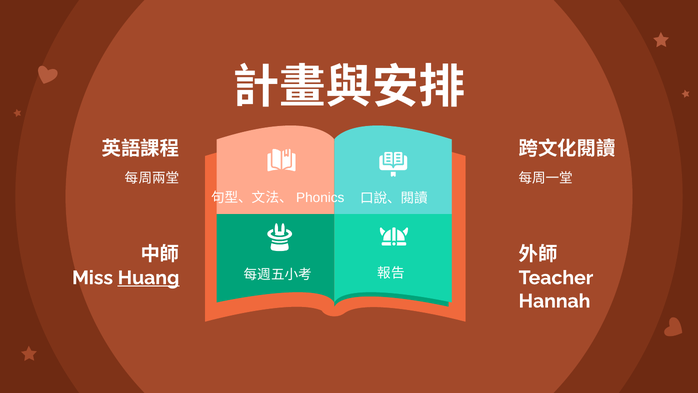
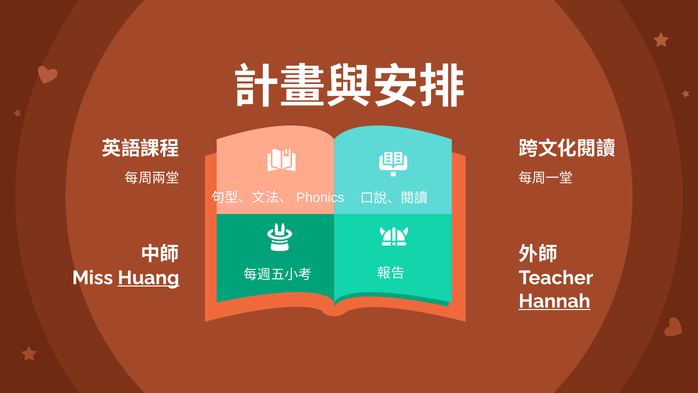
Hannah underline: none -> present
